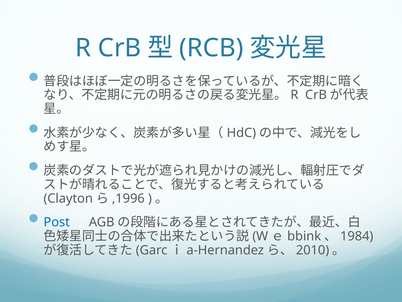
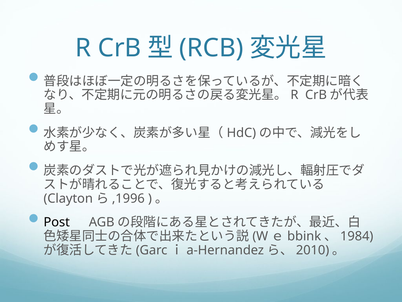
Post colour: blue -> black
